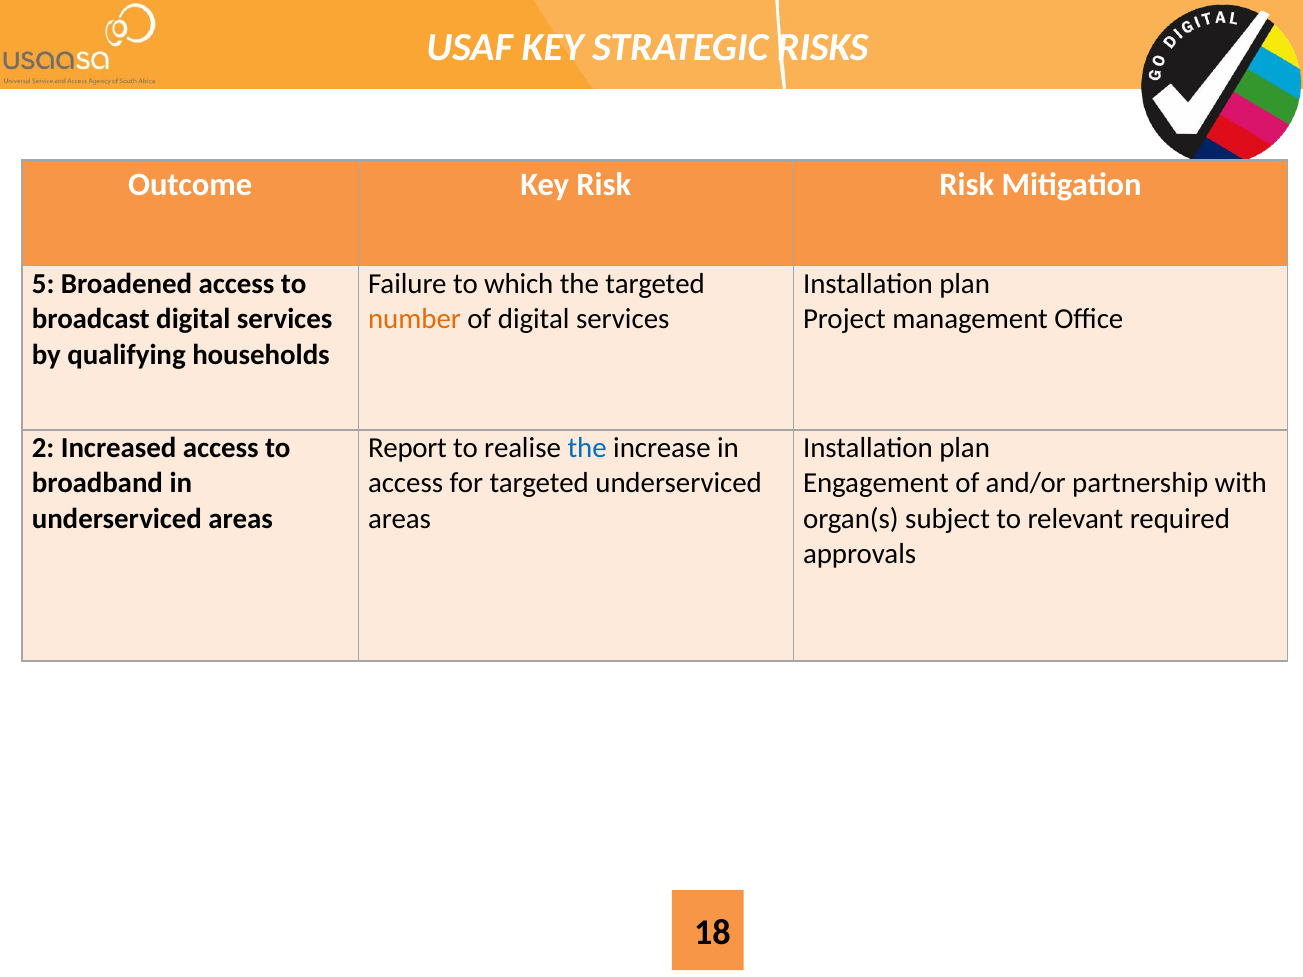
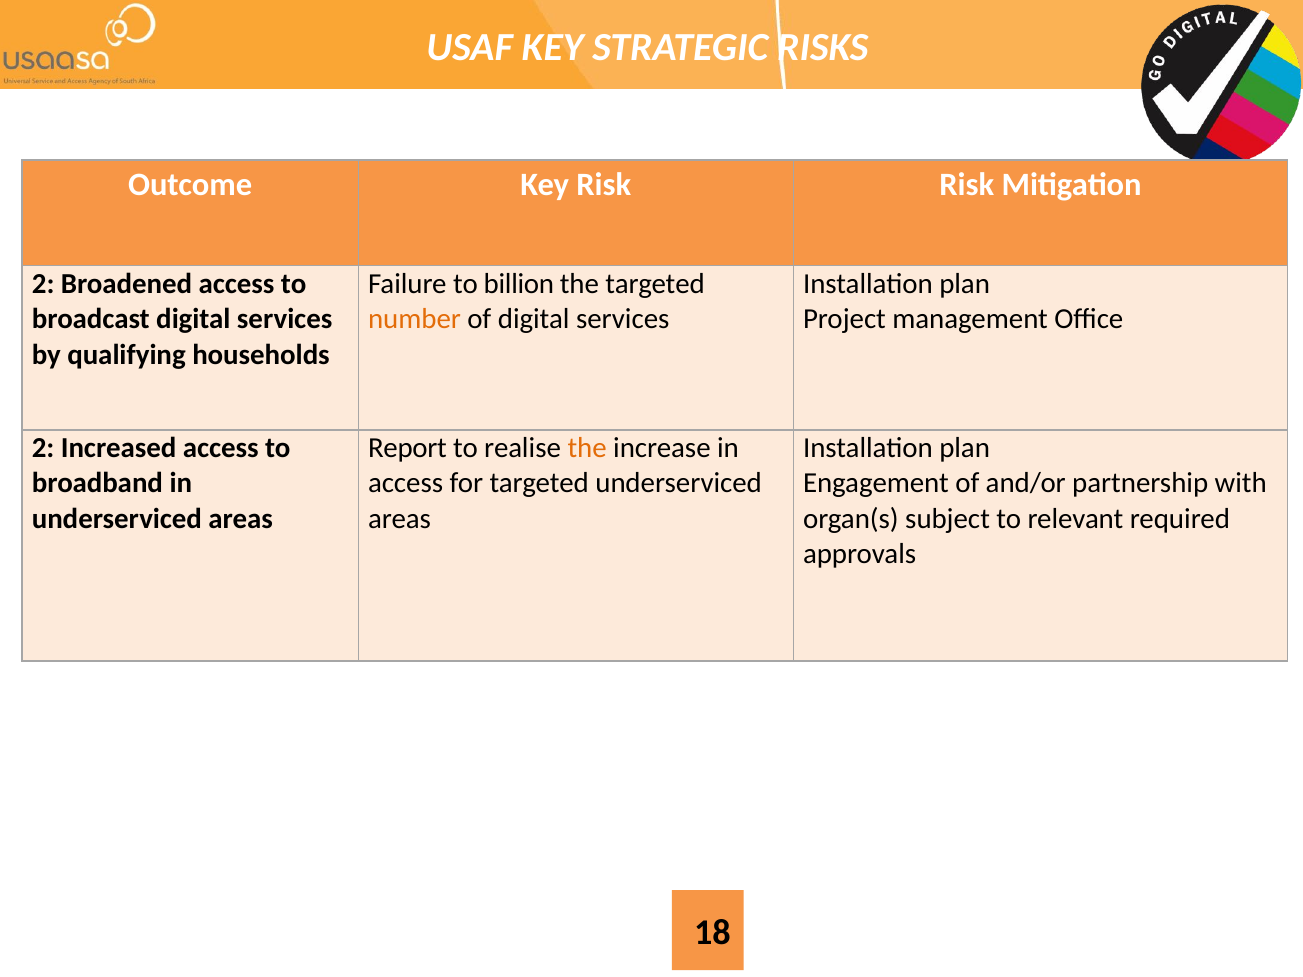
5 at (43, 284): 5 -> 2
which: which -> billion
the at (587, 448) colour: blue -> orange
